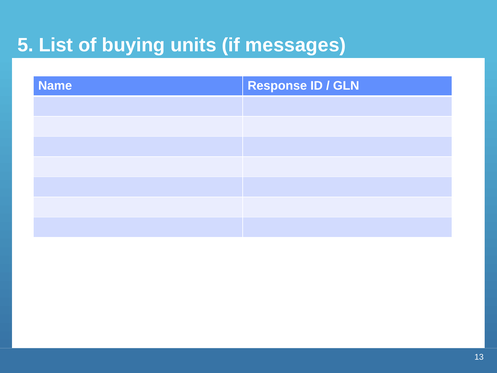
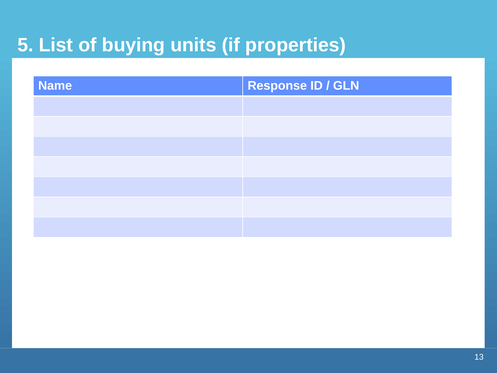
messages: messages -> properties
